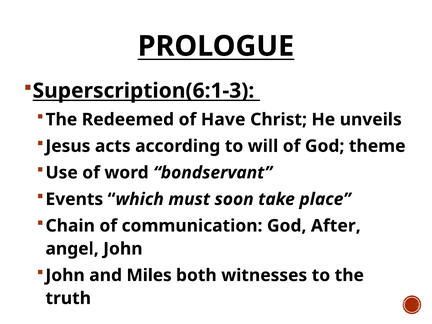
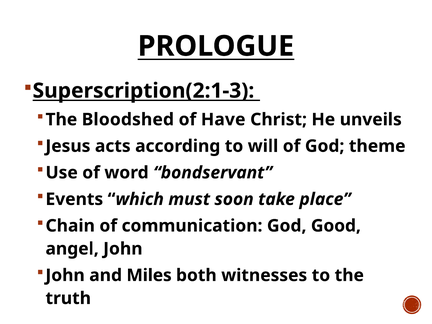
Superscription(6:1-3: Superscription(6:1-3 -> Superscription(2:1-3
Redeemed: Redeemed -> Bloodshed
After: After -> Good
